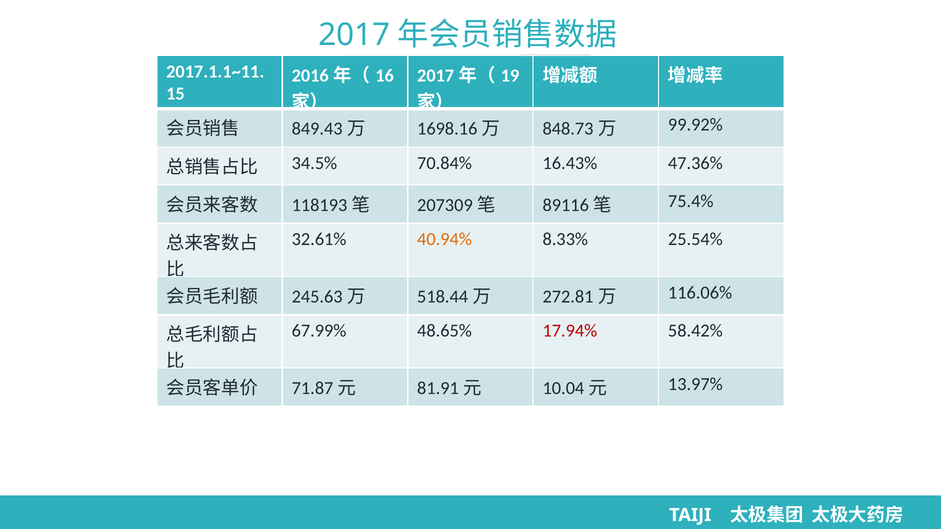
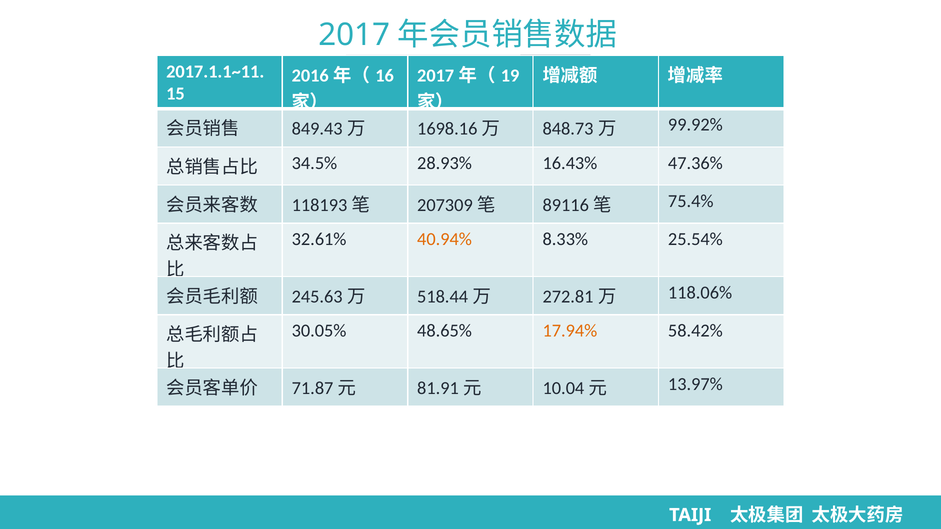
70.84%: 70.84% -> 28.93%
116.06%: 116.06% -> 118.06%
67.99%: 67.99% -> 30.05%
17.94% colour: red -> orange
